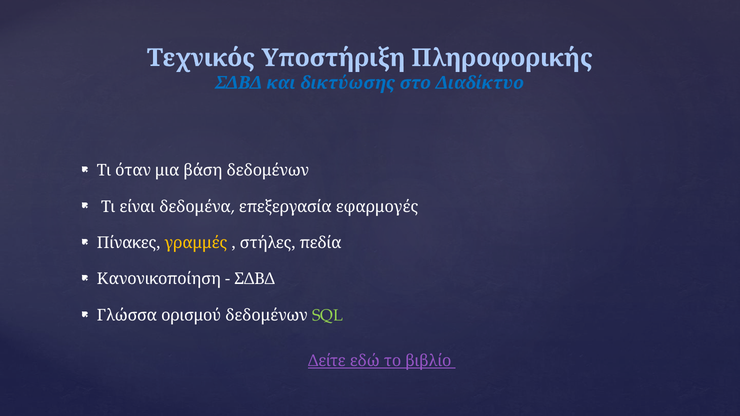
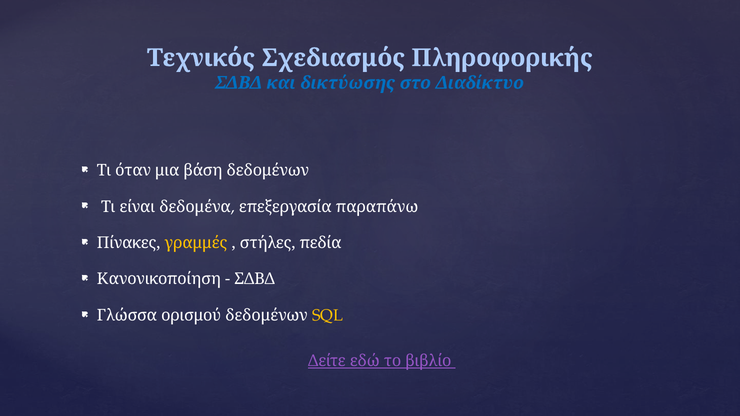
Υποστήριξη: Υποστήριξη -> Σχεδιασμός
εφαρμογές: εφαρμογές -> παραπάνω
SQL colour: light green -> yellow
